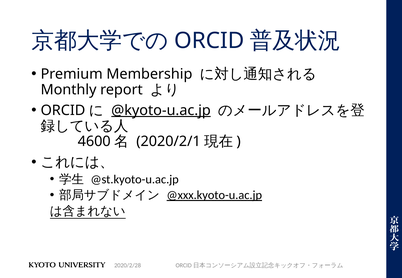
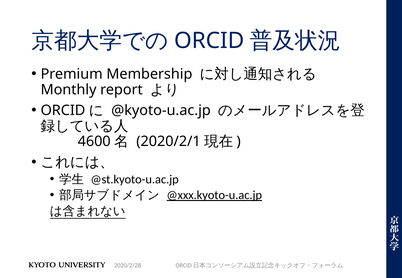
@kyoto-u.ac.jp underline: present -> none
